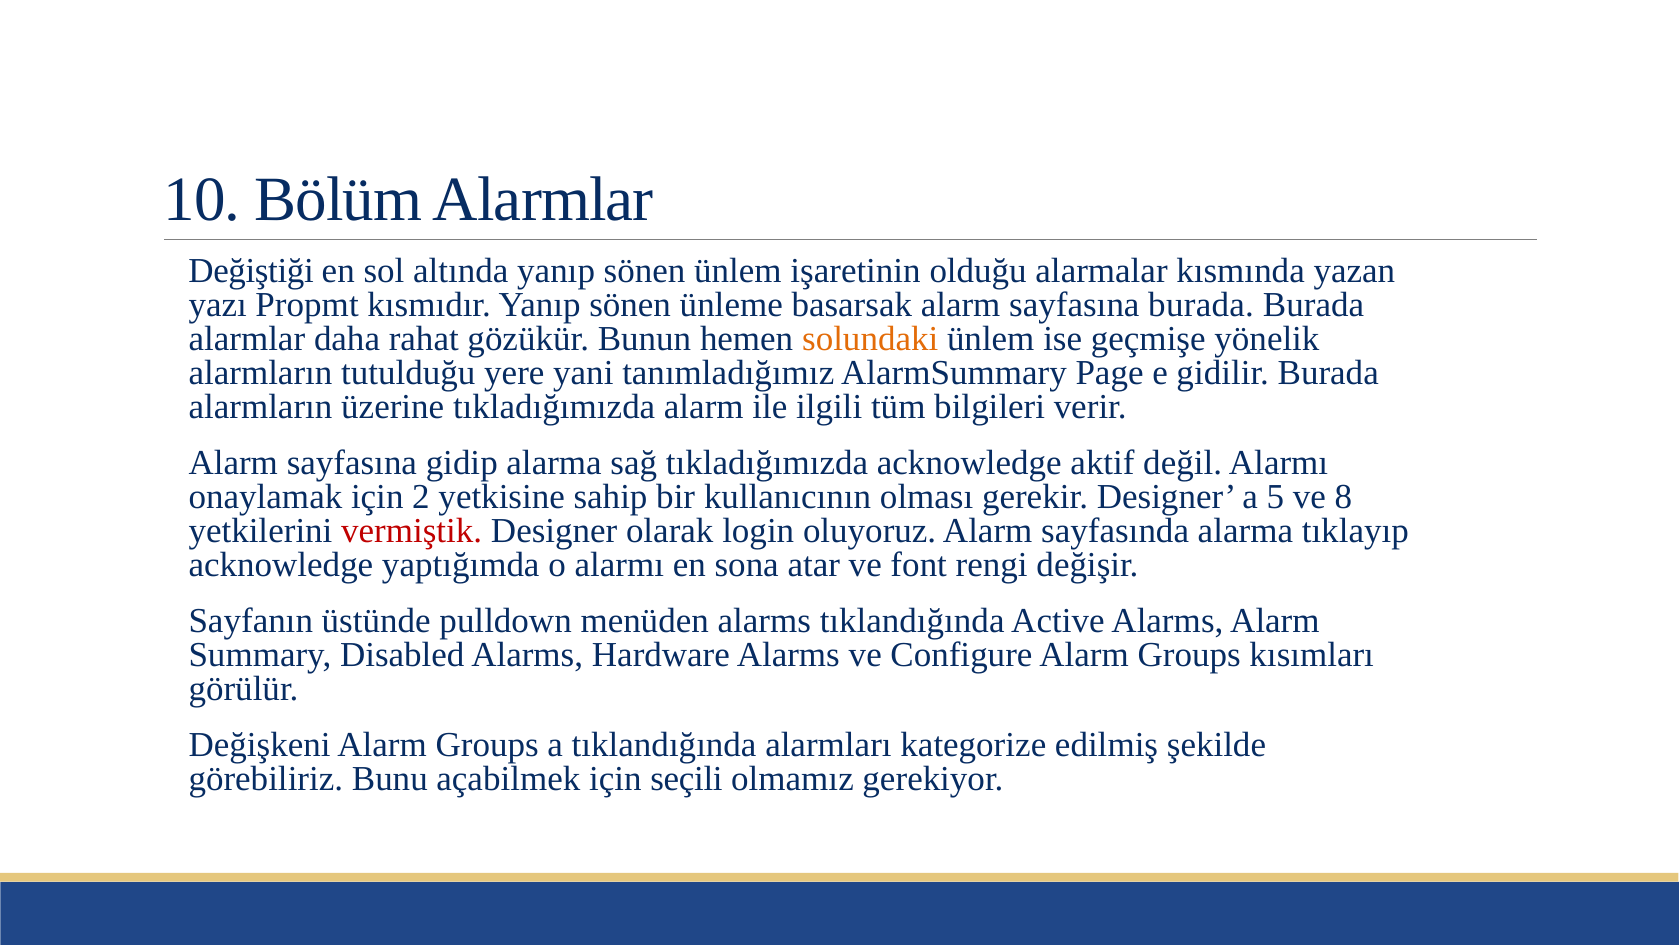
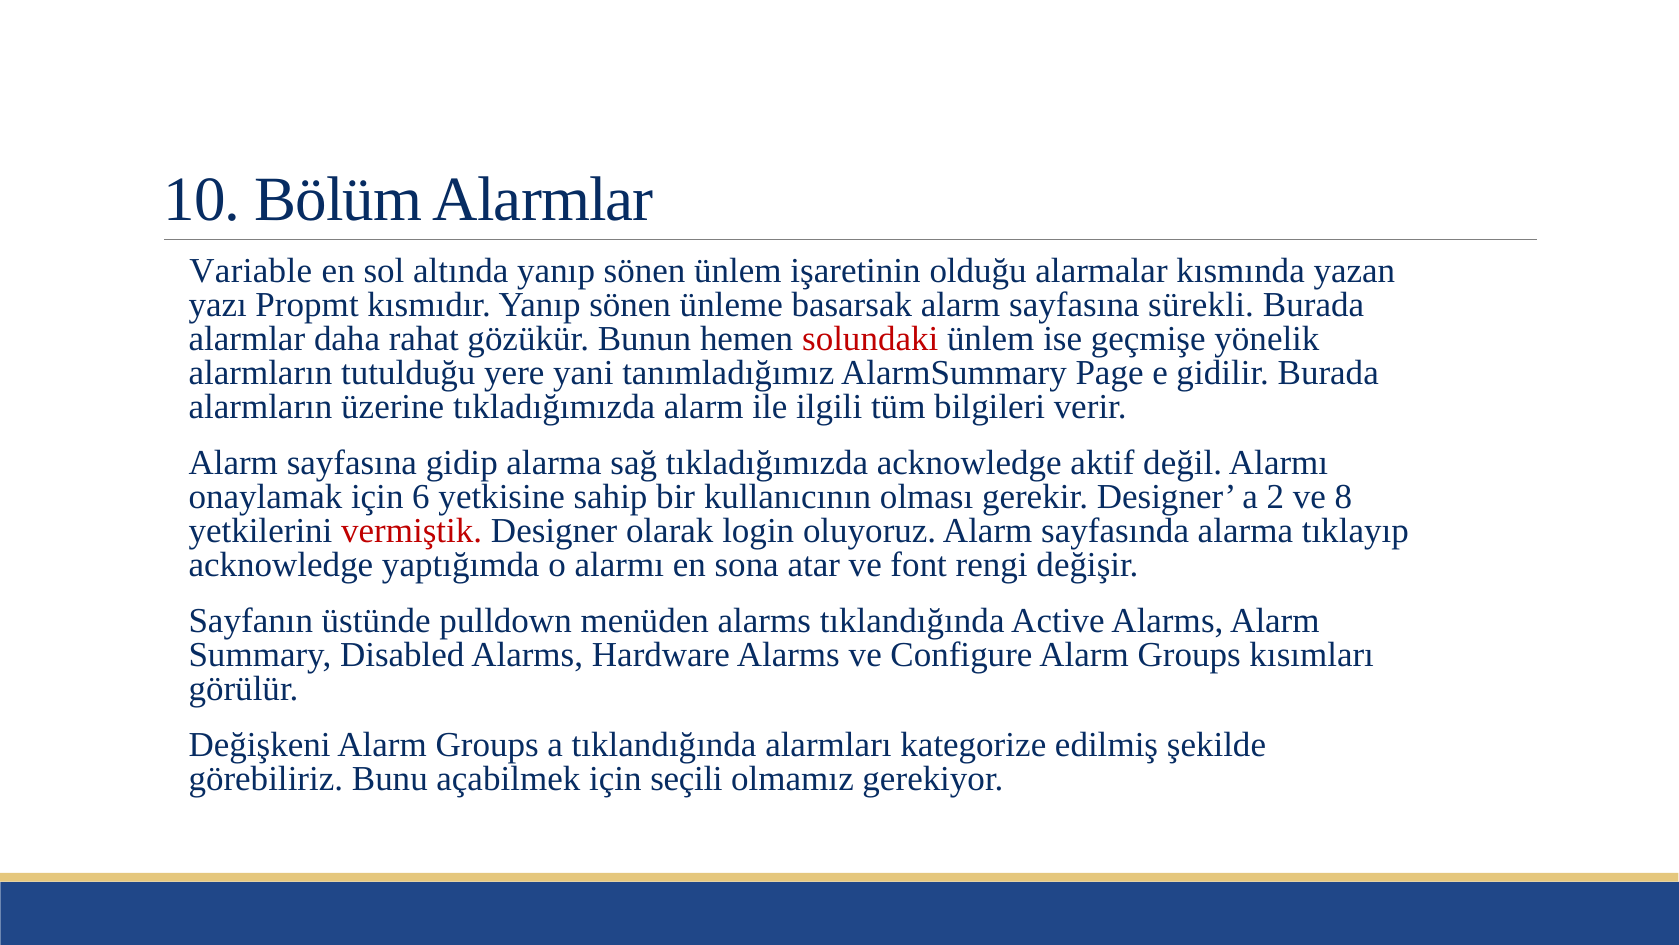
Değiştiği: Değiştiği -> Variable
sayfasına burada: burada -> sürekli
solundaki colour: orange -> red
2: 2 -> 6
5: 5 -> 2
